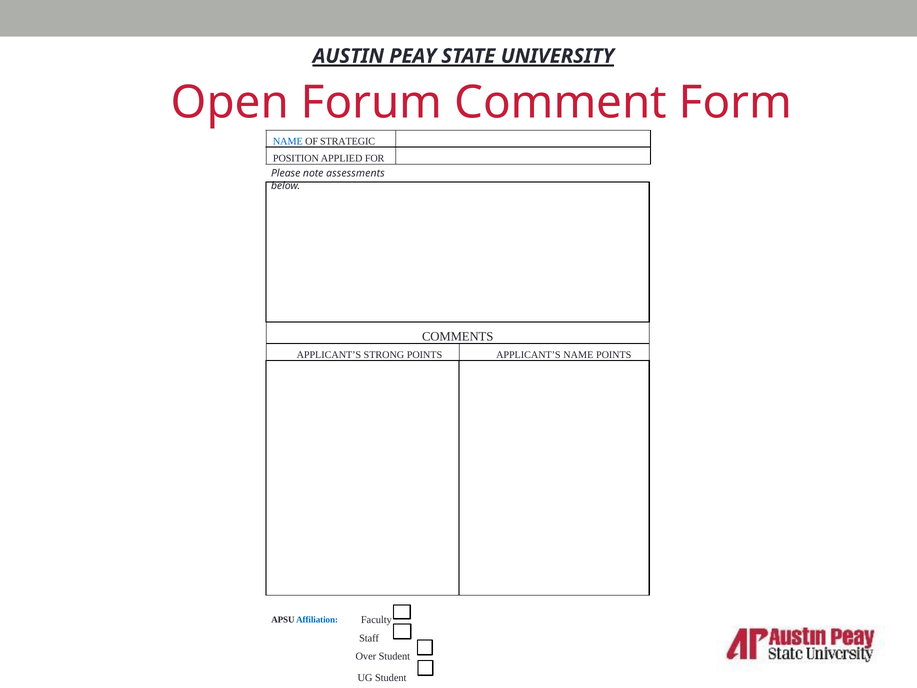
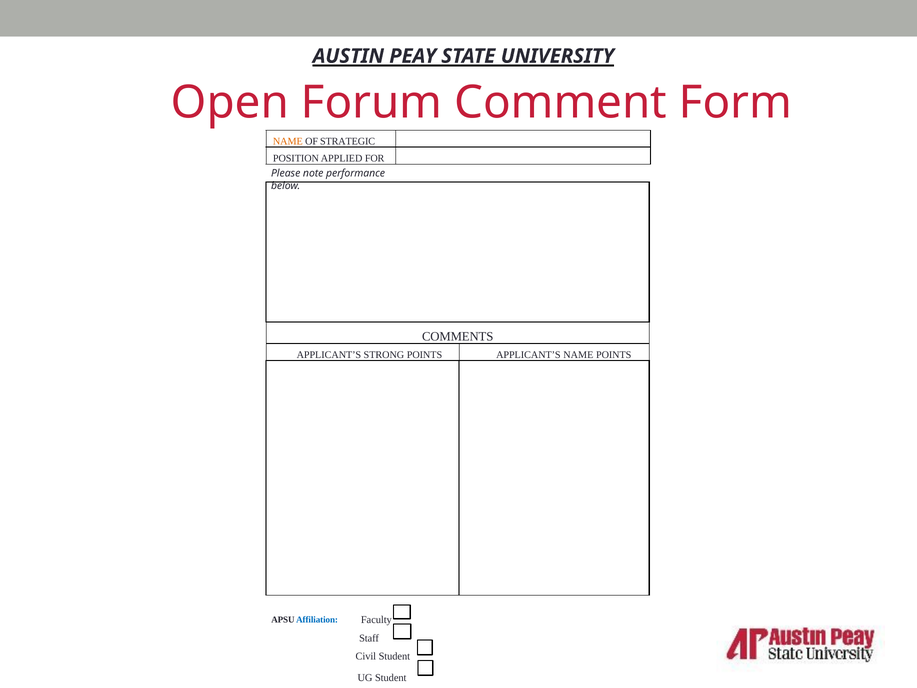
NAME at (288, 141) colour: blue -> orange
assessments: assessments -> performance
Over: Over -> Civil
